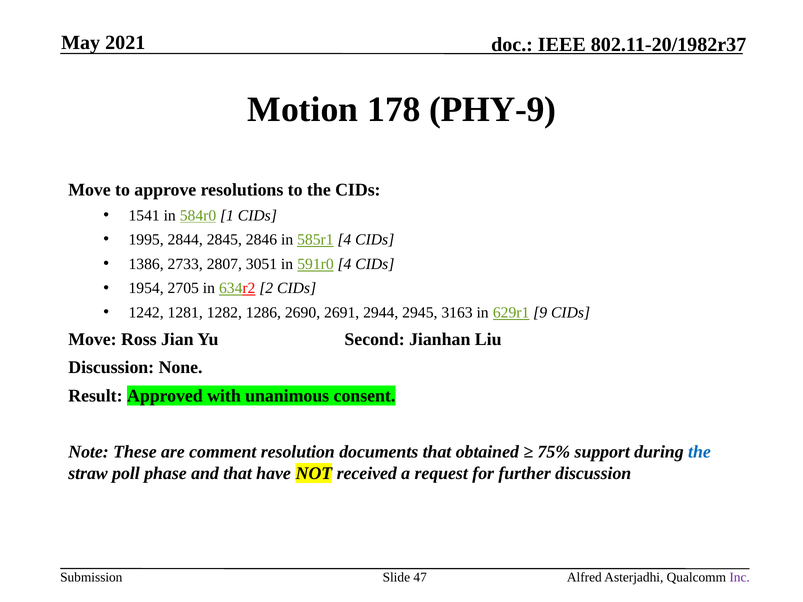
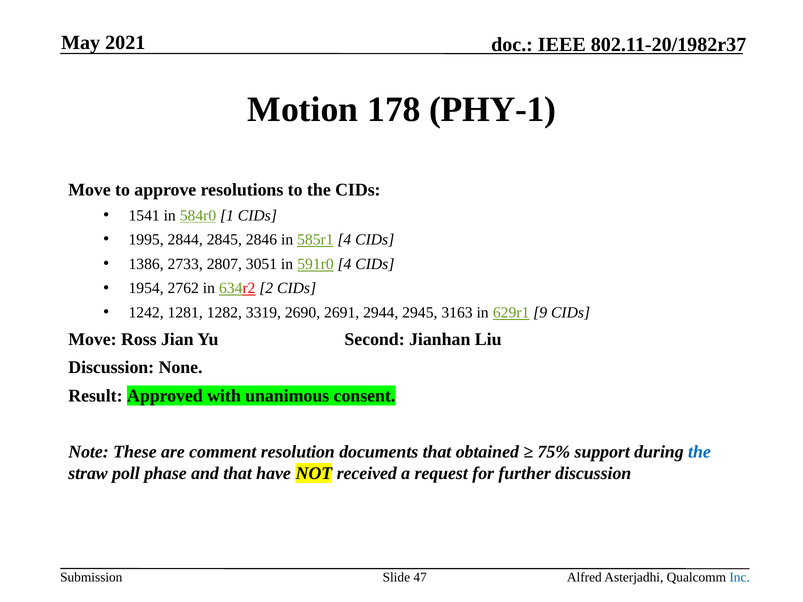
PHY-9: PHY-9 -> PHY-1
2705: 2705 -> 2762
1286: 1286 -> 3319
Inc colour: purple -> blue
